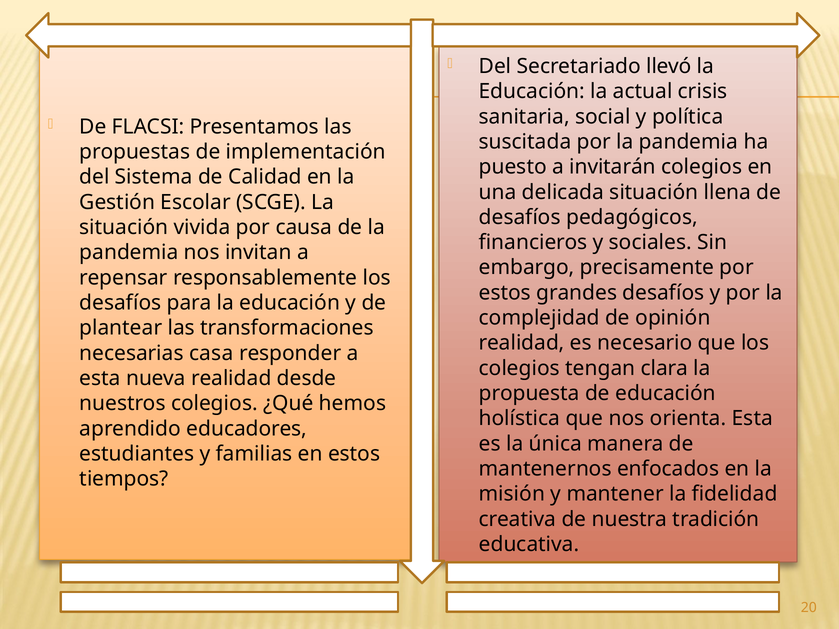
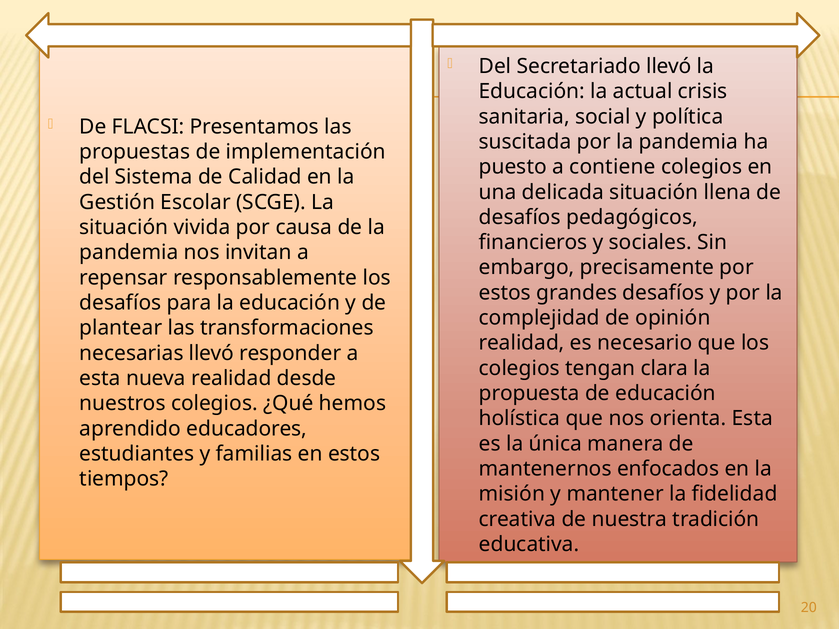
invitarán: invitarán -> contiene
necesarias casa: casa -> llevó
